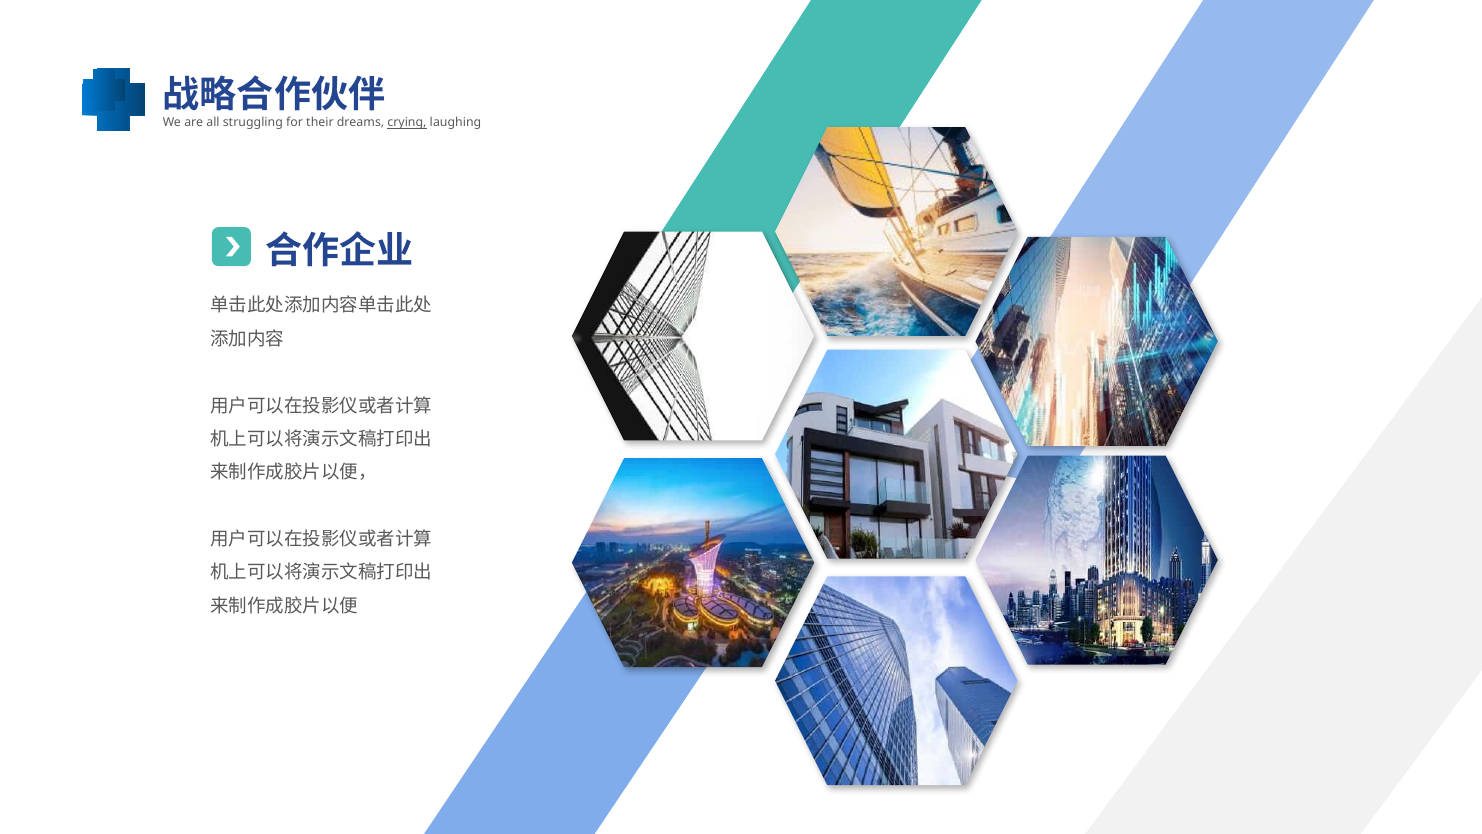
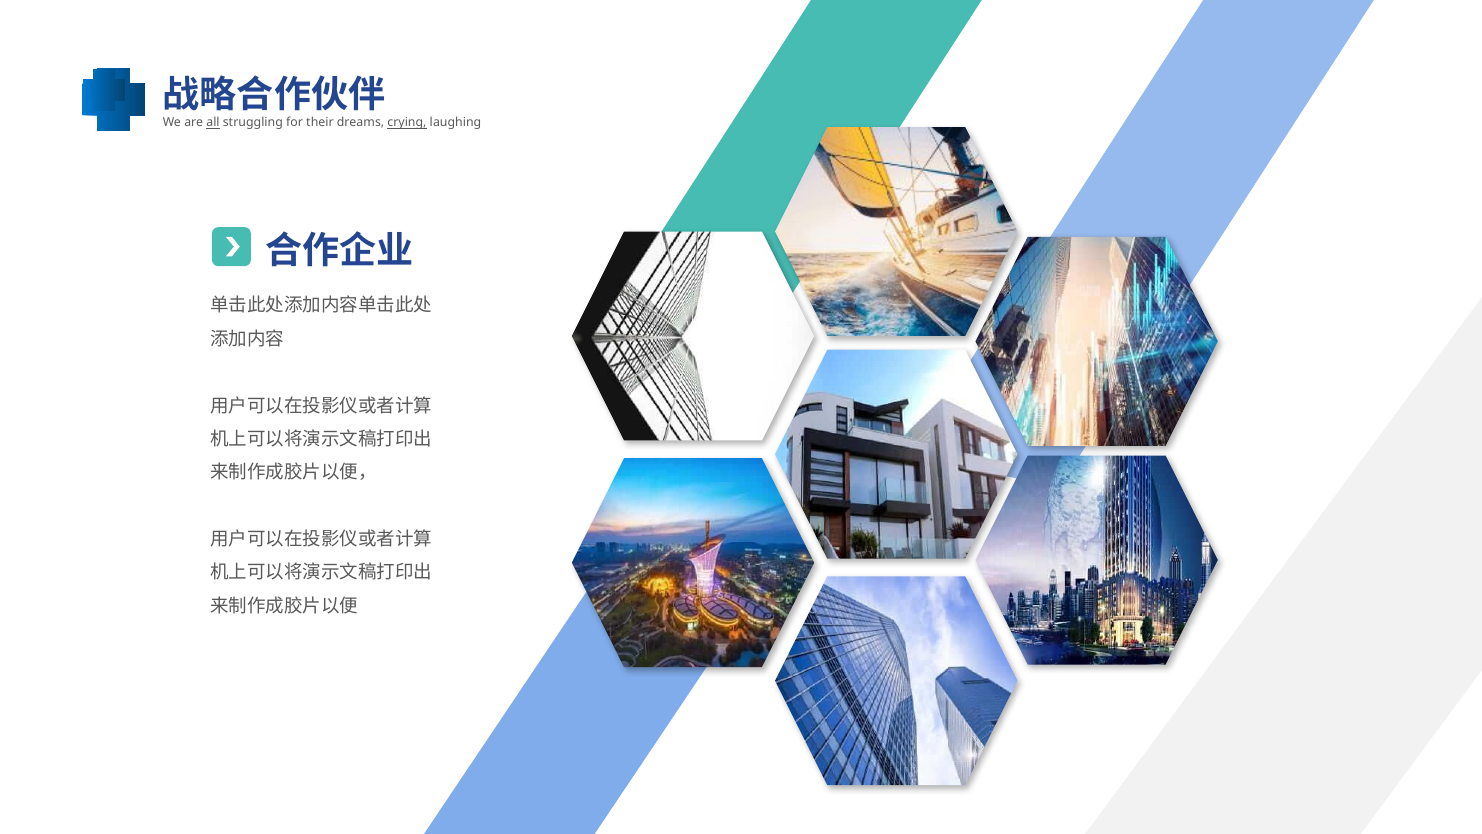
all at (213, 123) underline: none -> present
